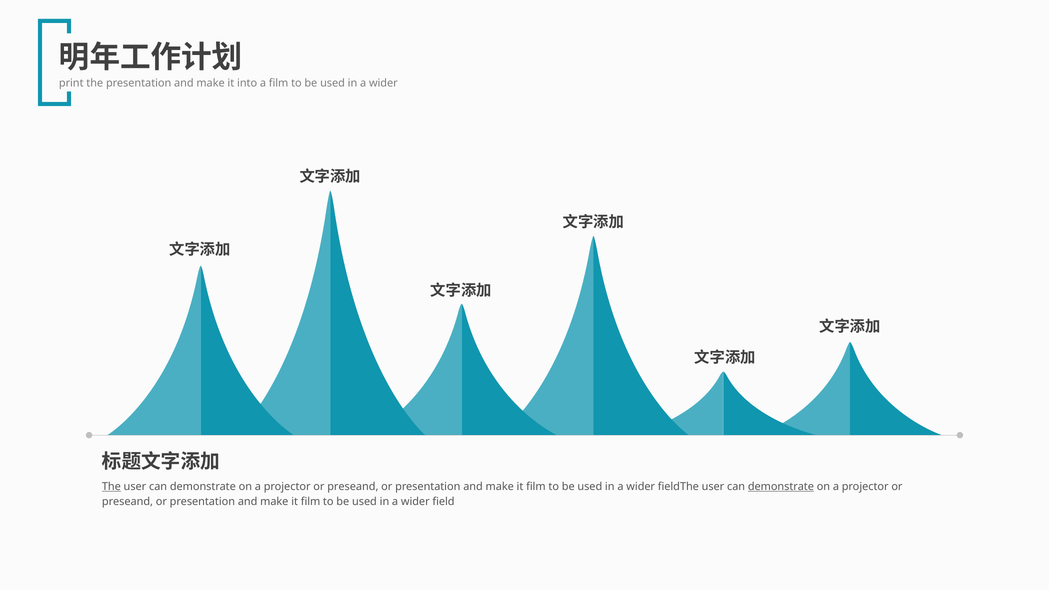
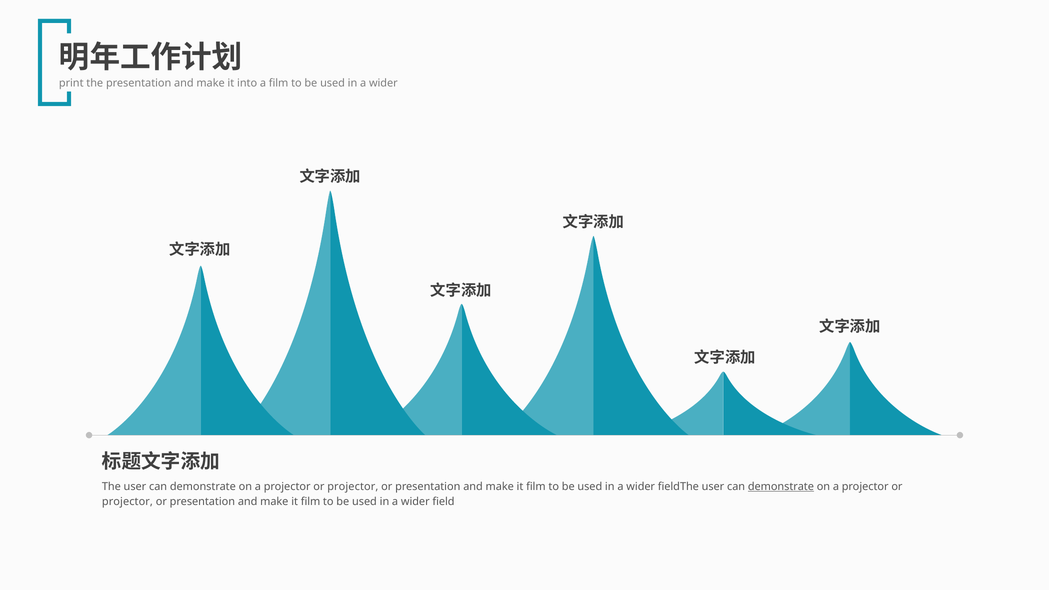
The at (111, 487) underline: present -> none
preseand at (353, 487): preseand -> projector
preseand at (127, 502): preseand -> projector
